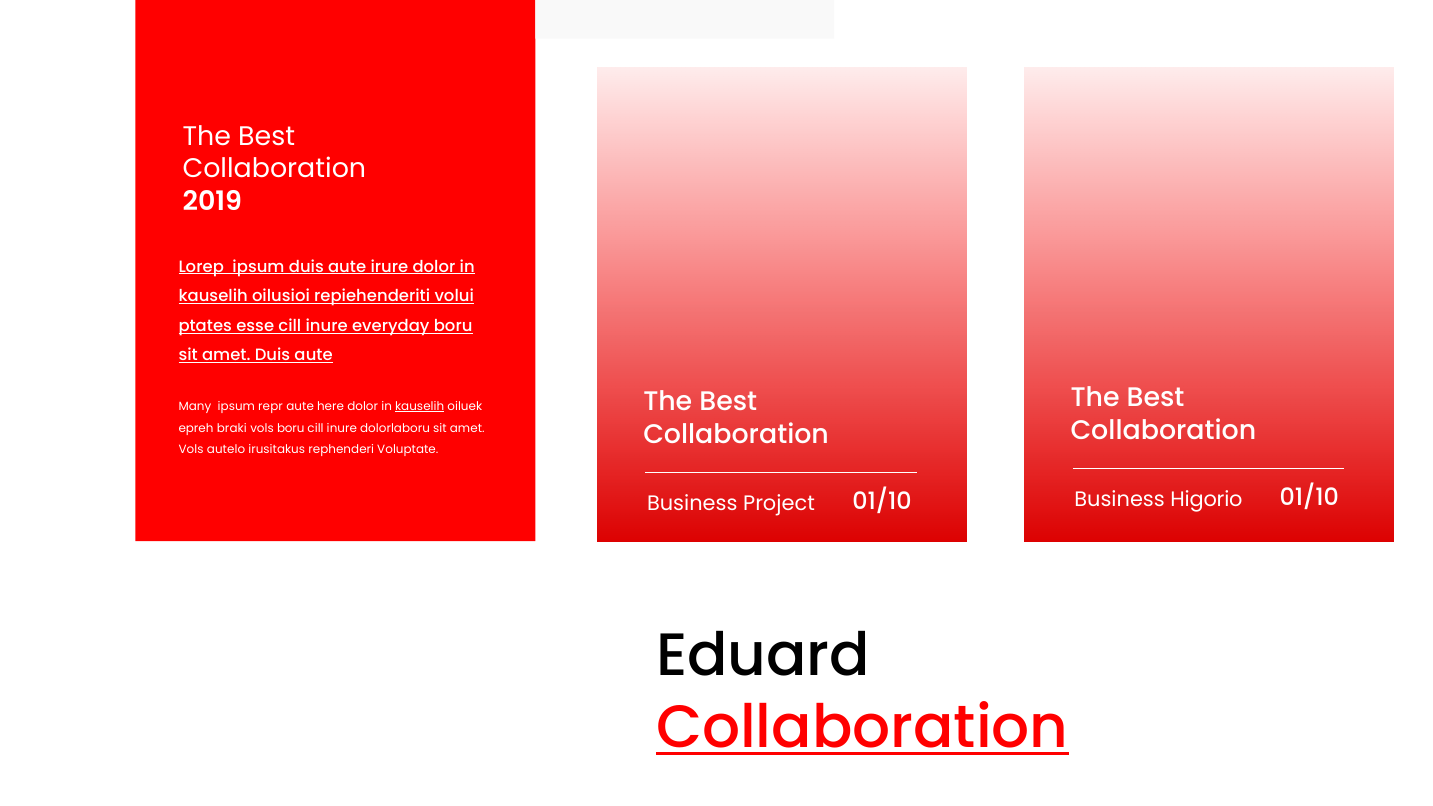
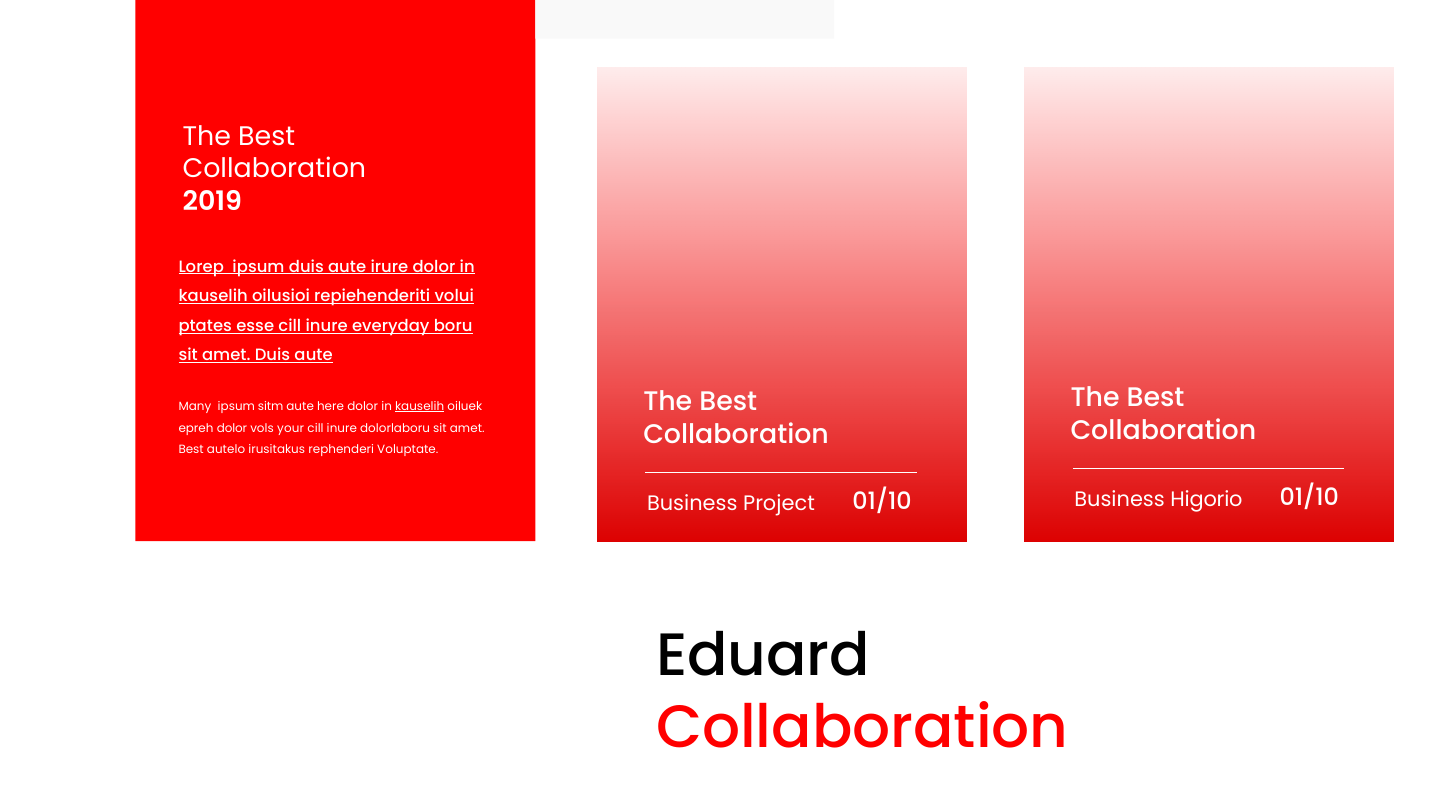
repr: repr -> sitm
epreh braki: braki -> dolor
vols boru: boru -> your
Vols at (191, 450): Vols -> Best
Collaboration at (862, 728) underline: present -> none
